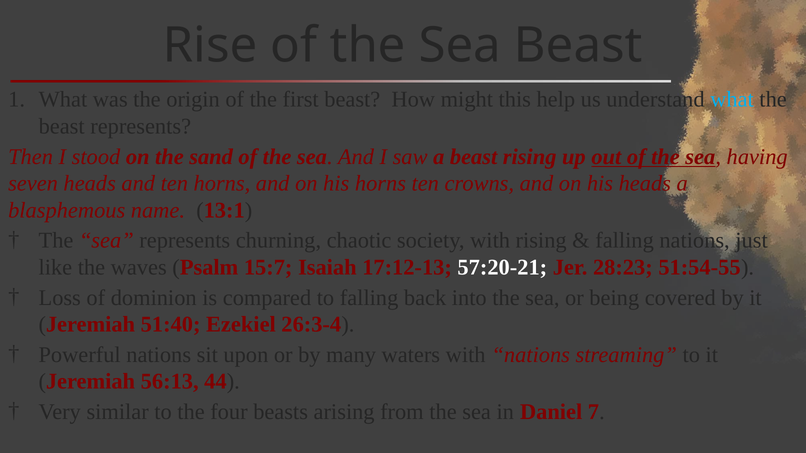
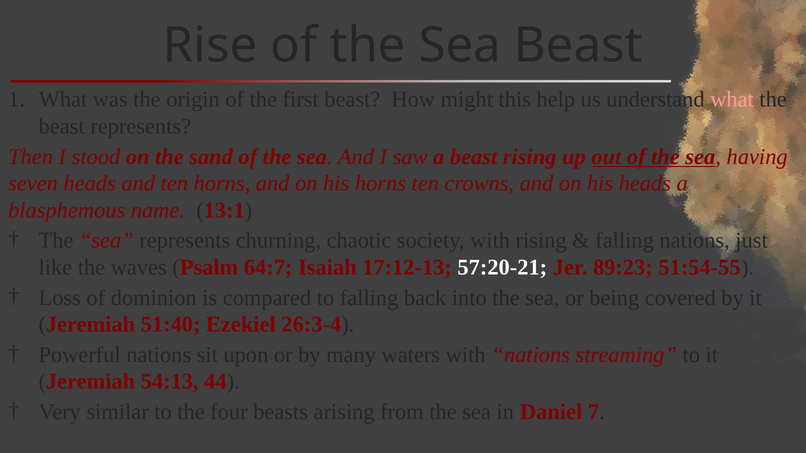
what at (732, 100) colour: light blue -> pink
15:7: 15:7 -> 64:7
28:23: 28:23 -> 89:23
56:13: 56:13 -> 54:13
